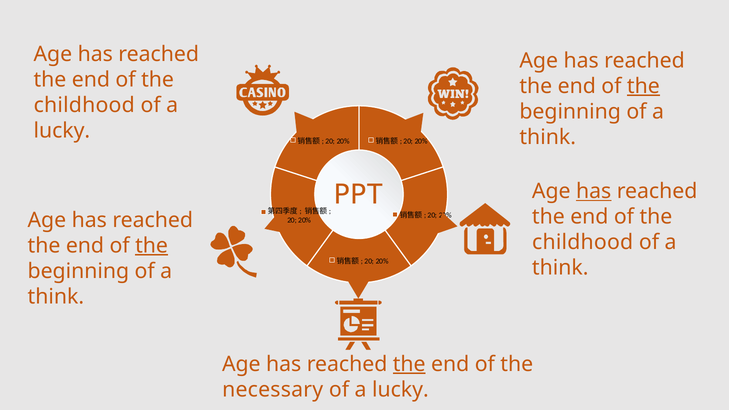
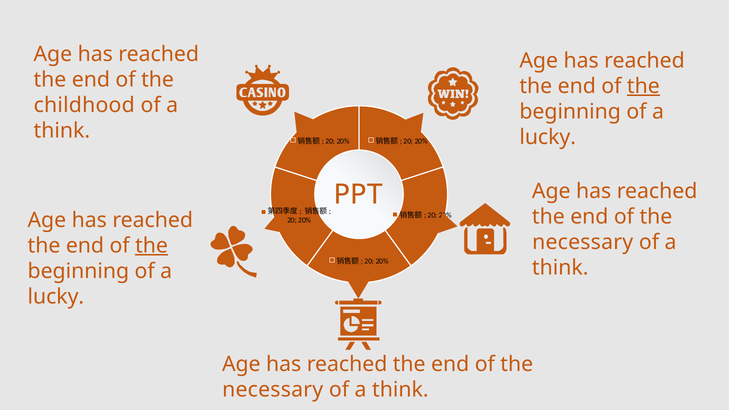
lucky at (62, 131): lucky -> think
think at (548, 137): think -> lucky
has at (594, 191) underline: present -> none
childhood at (583, 242): childhood -> necessary
think at (56, 297): think -> lucky
the at (409, 364) underline: present -> none
lucky at (400, 390): lucky -> think
